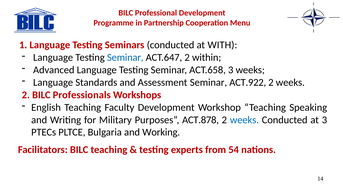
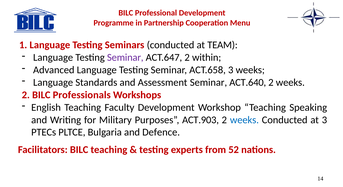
WITH: WITH -> TEAM
Seminar at (125, 57) colour: blue -> purple
ACT.922: ACT.922 -> ACT.640
ACT.878: ACT.878 -> ACT.903
Working: Working -> Defence
54: 54 -> 52
